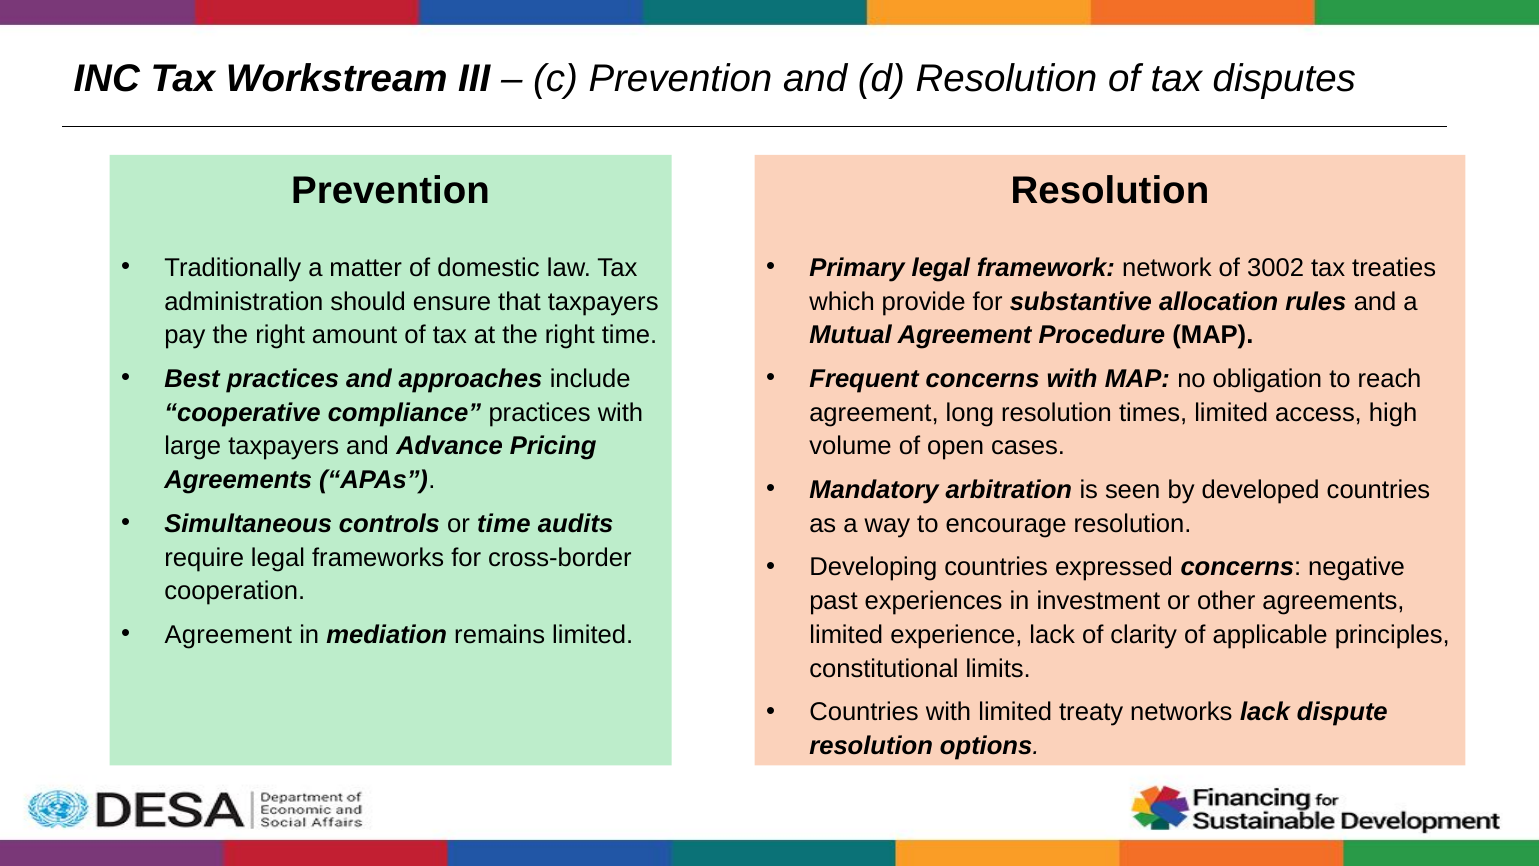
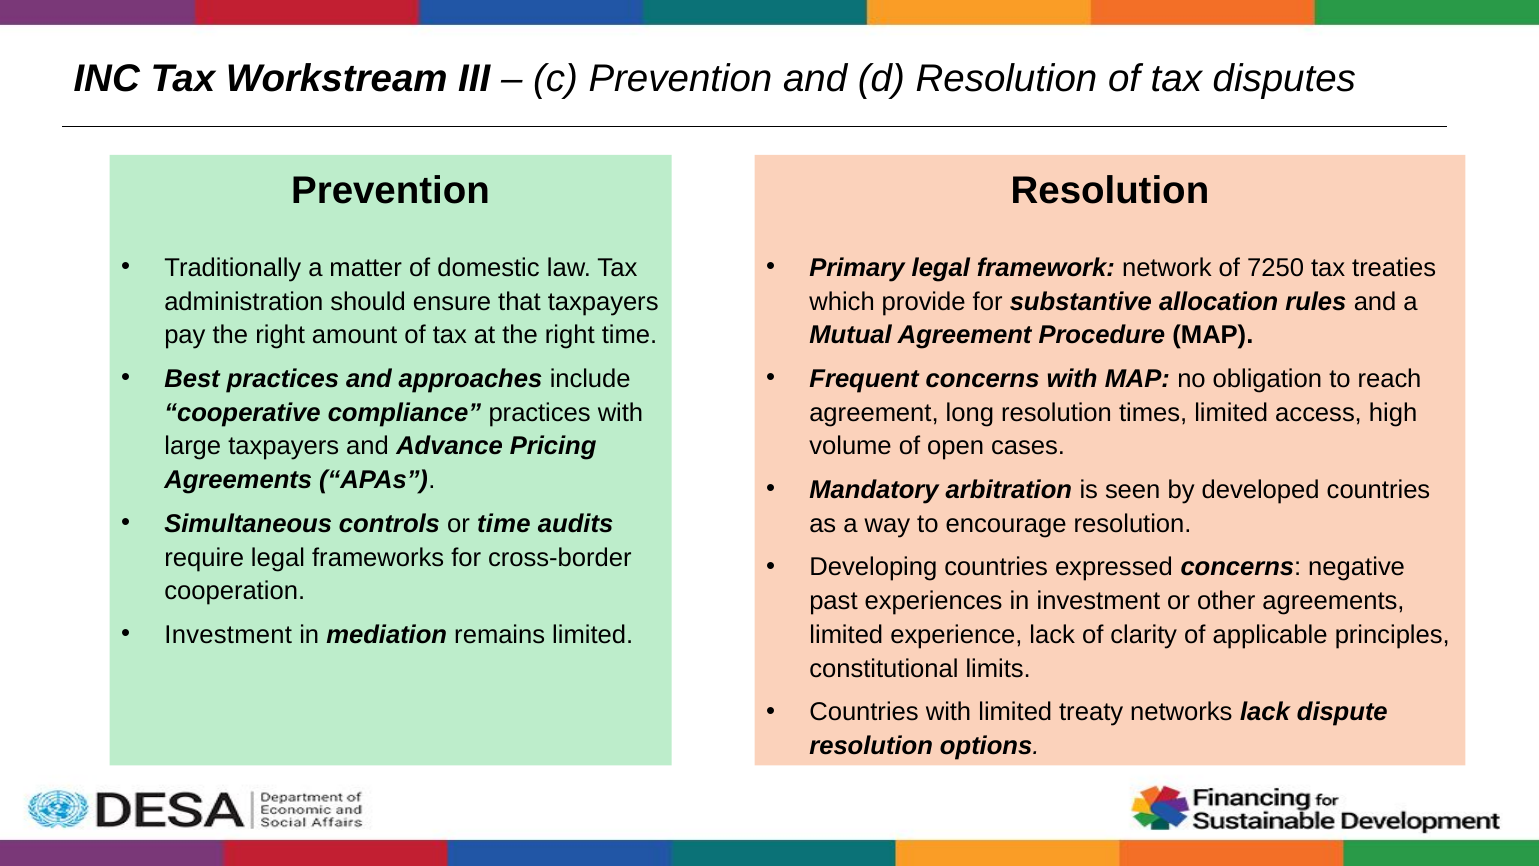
3002: 3002 -> 7250
Agreement at (228, 635): Agreement -> Investment
